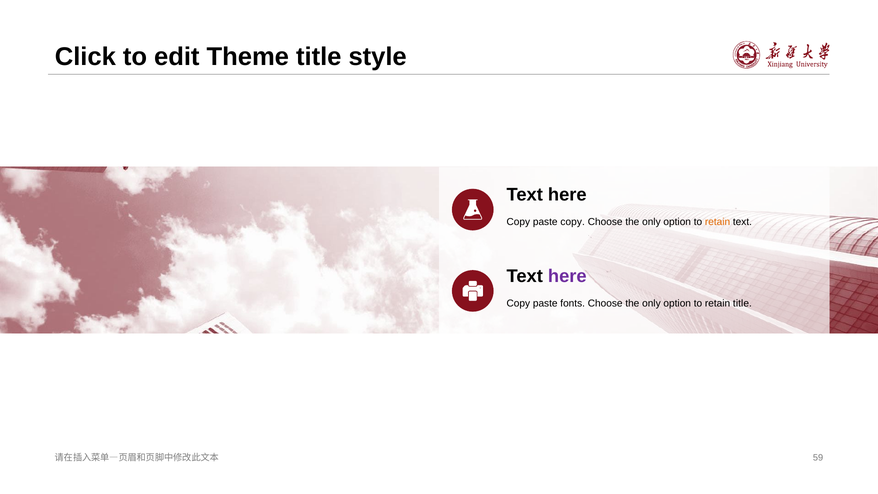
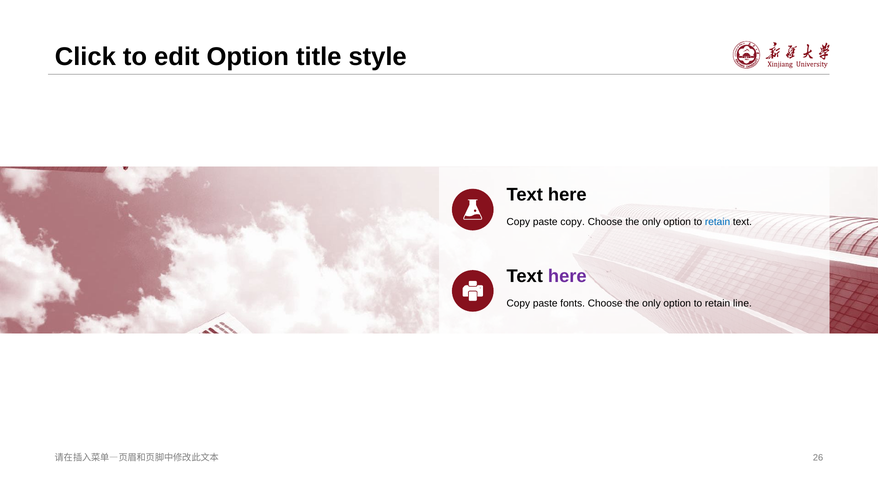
edit Theme: Theme -> Option
retain at (718, 222) colour: orange -> blue
retain title: title -> line
59: 59 -> 26
